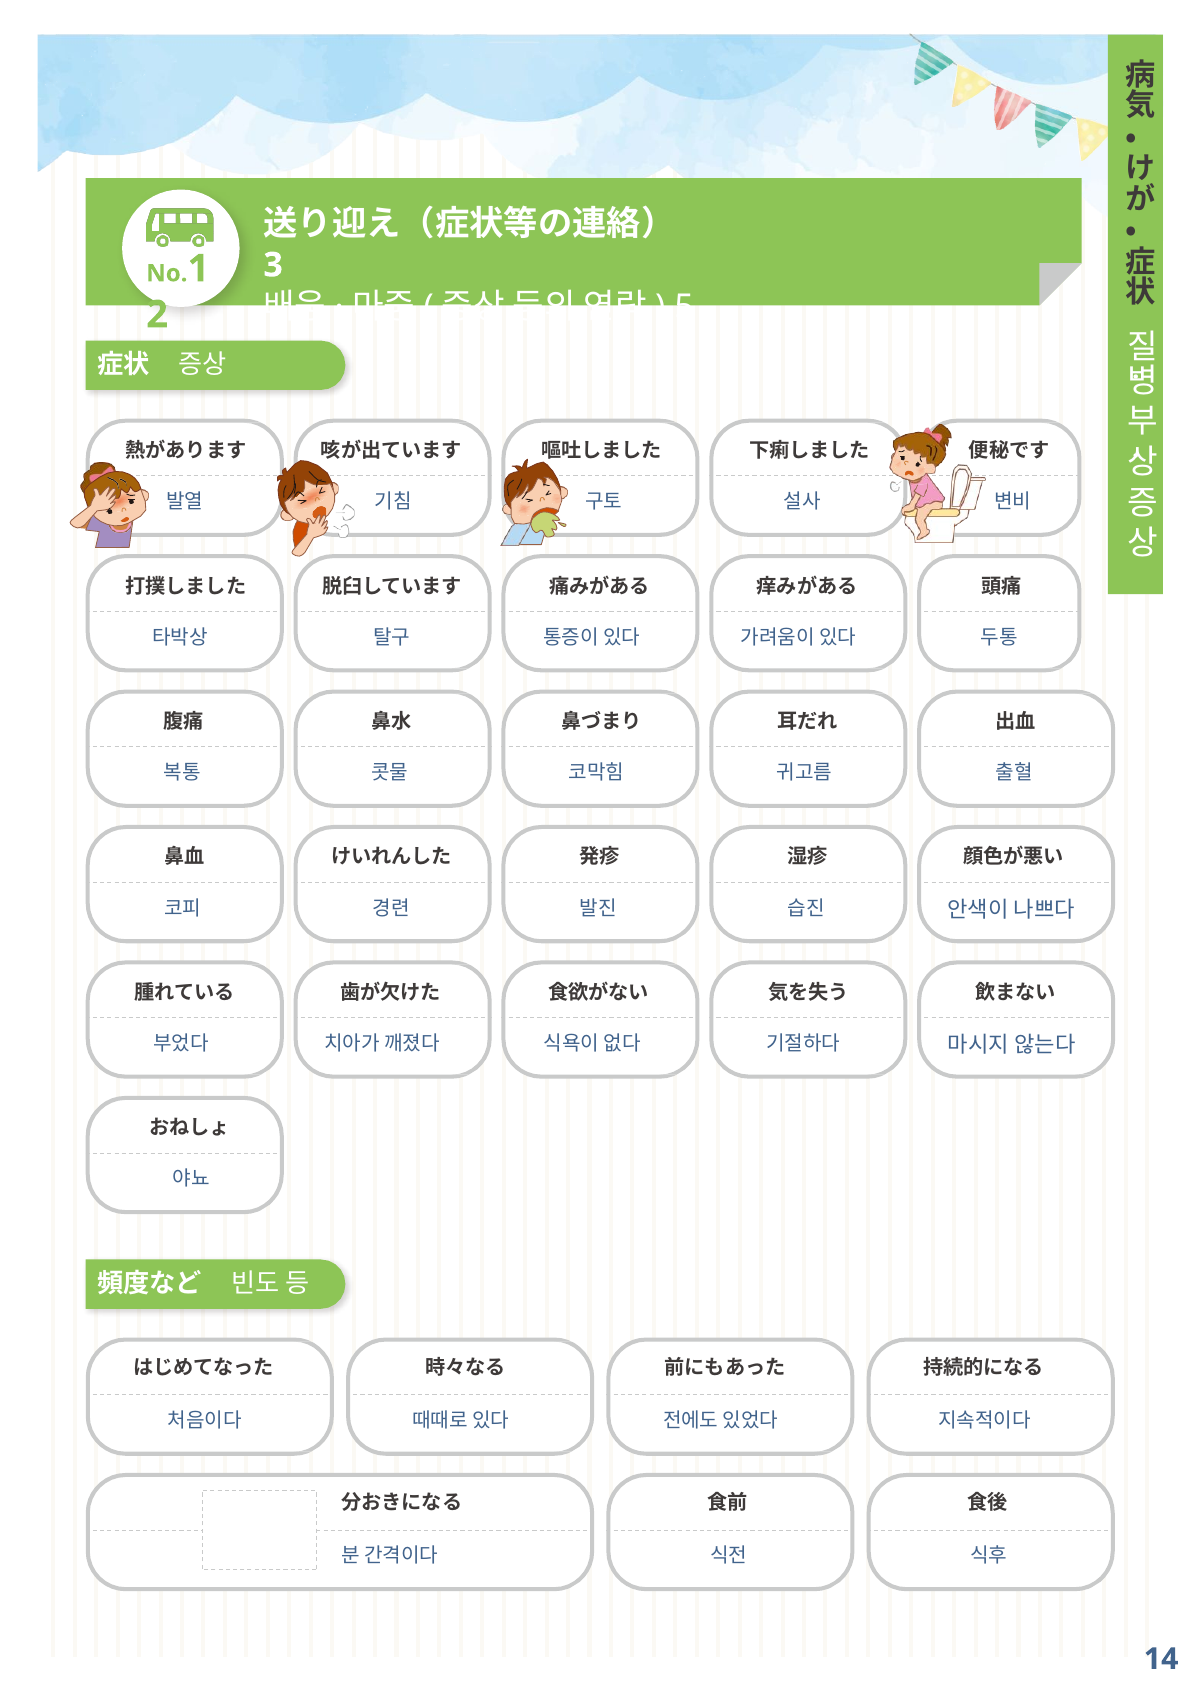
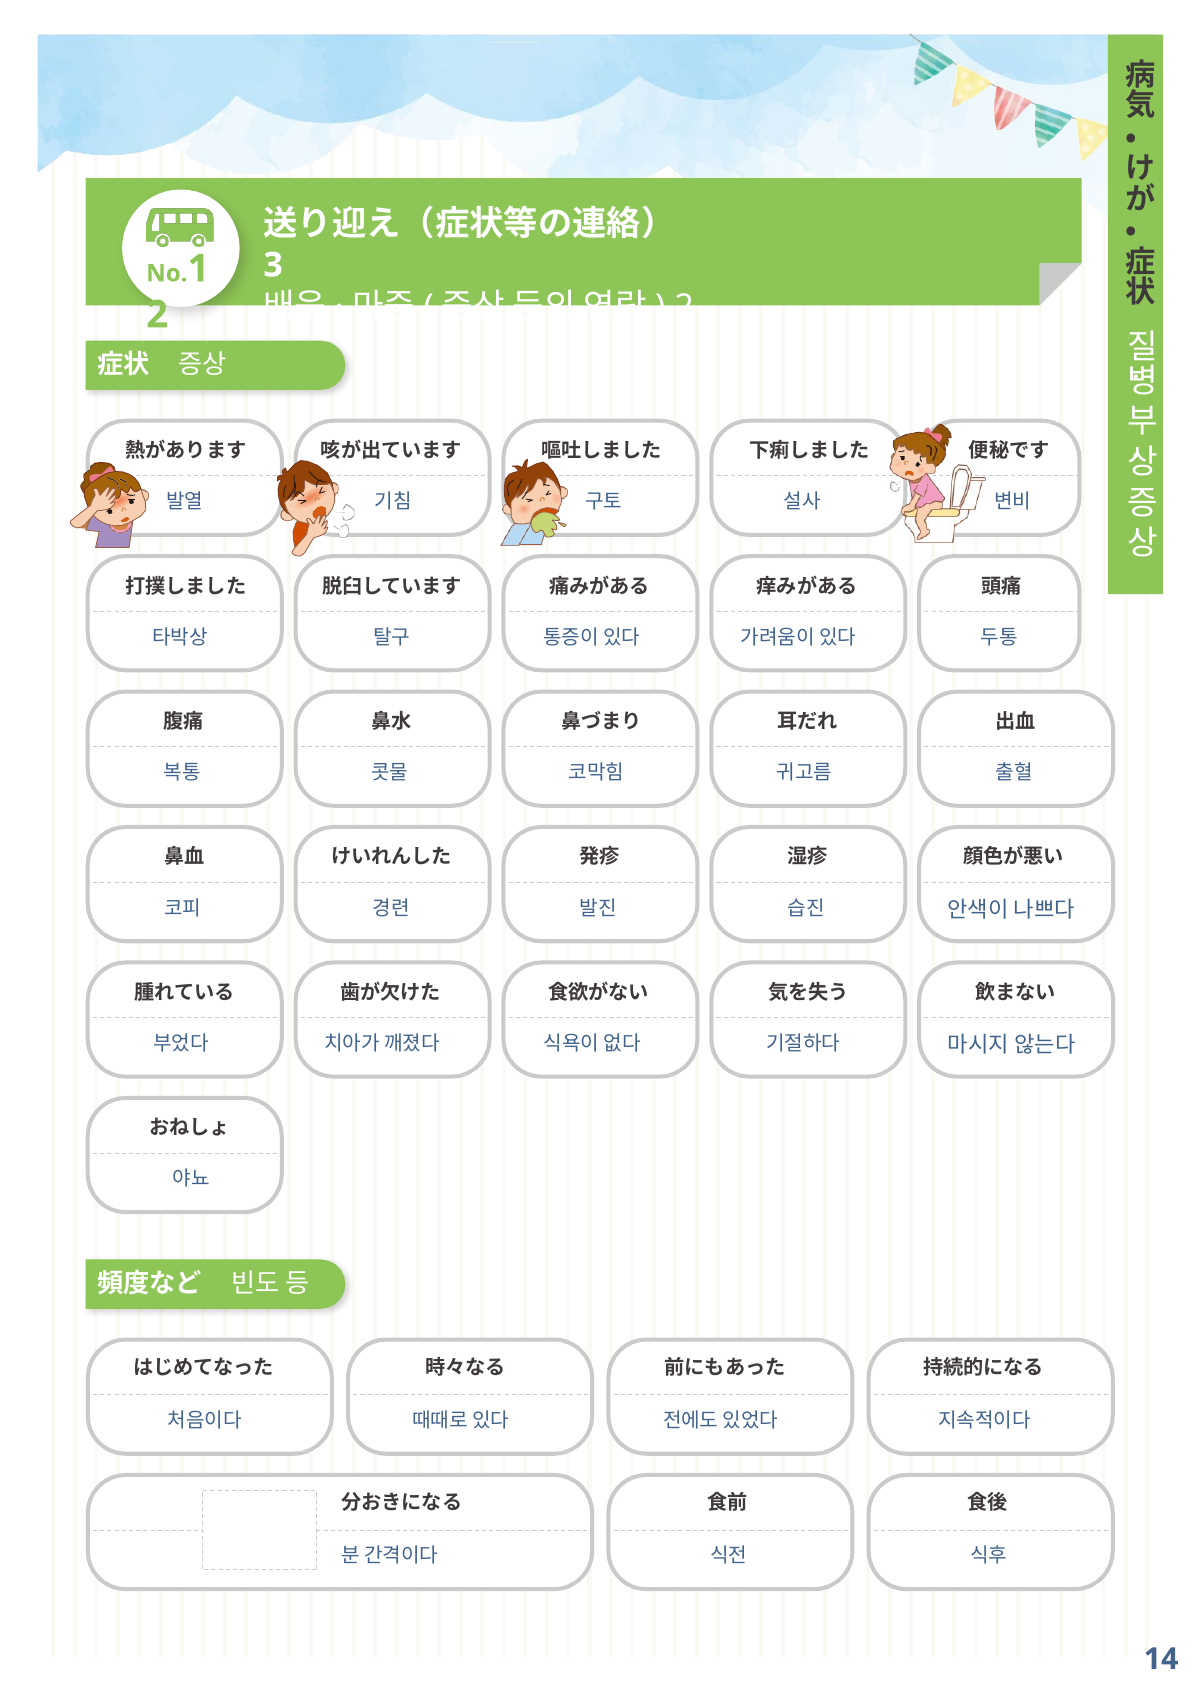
5 at (684, 307): 5 -> 2
